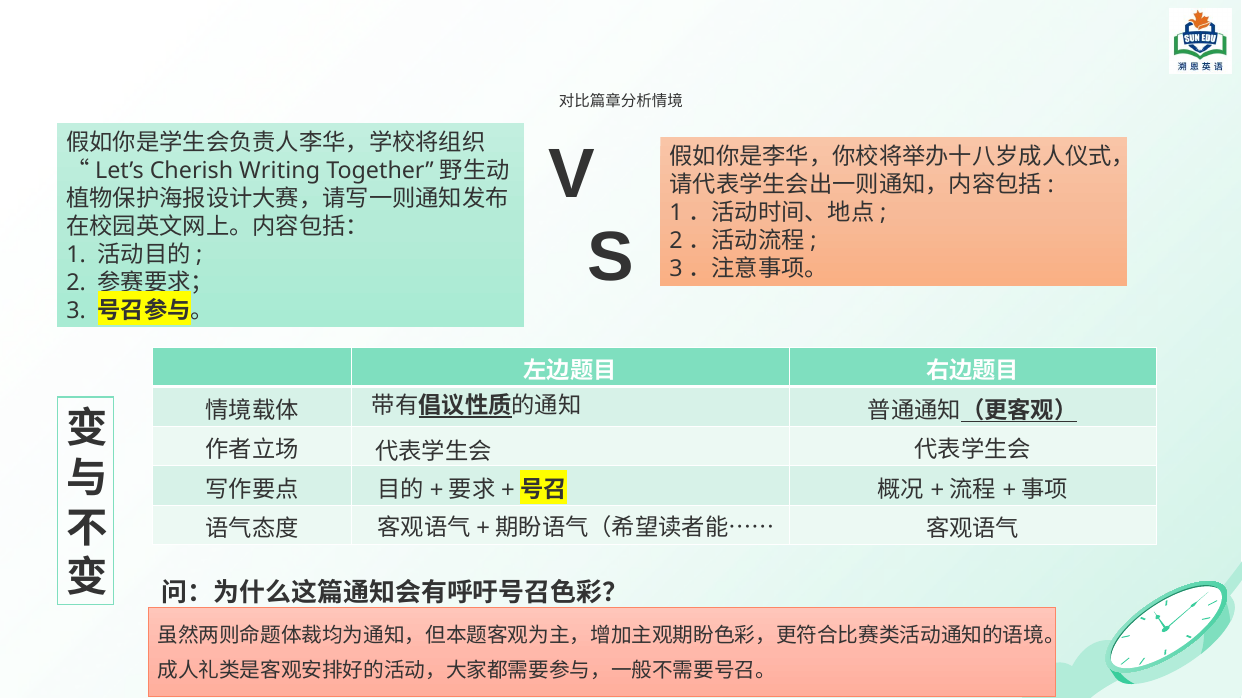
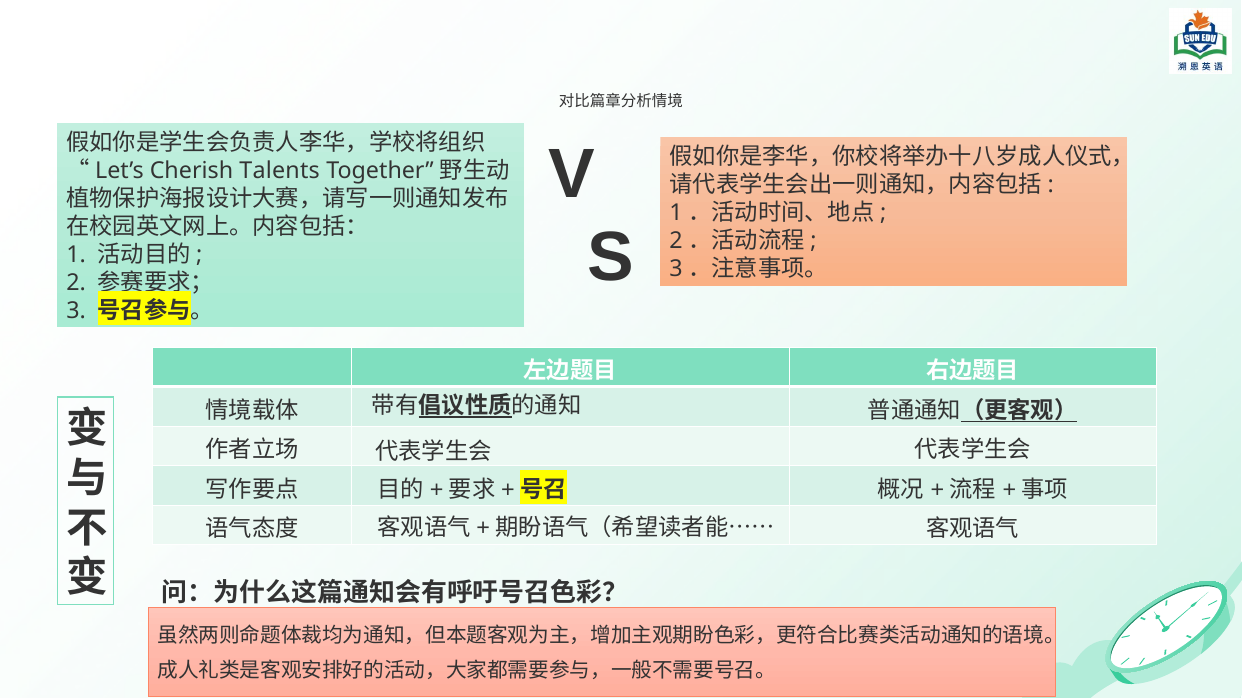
Writing: Writing -> Talents
